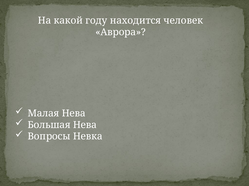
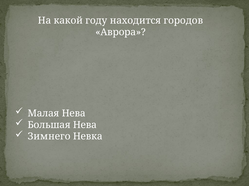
человек: человек -> городов
Вопросы: Вопросы -> Зимнего
